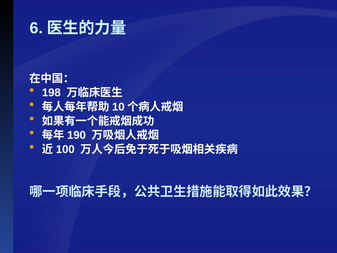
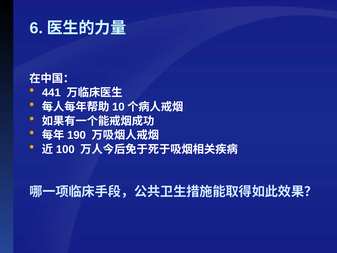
198: 198 -> 441
